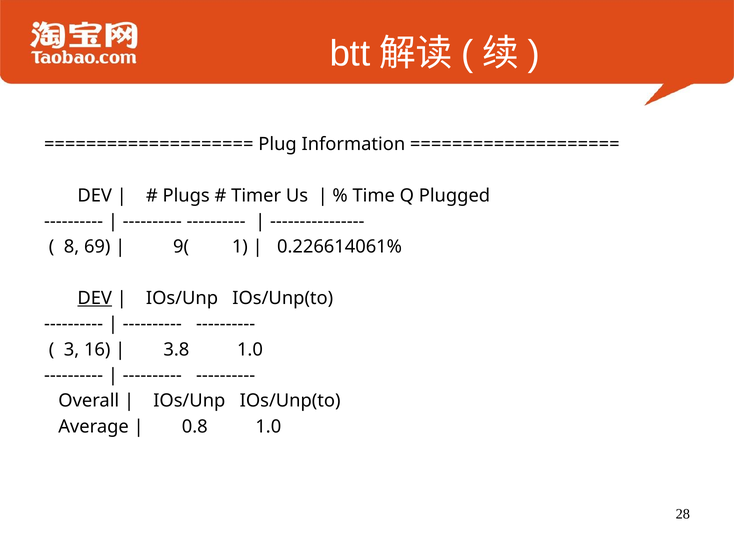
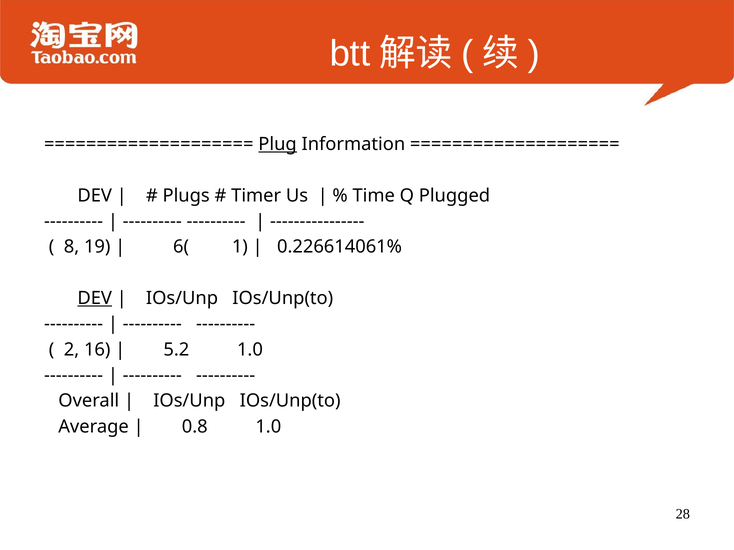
Plug underline: none -> present
69: 69 -> 19
9(: 9( -> 6(
3: 3 -> 2
3.8: 3.8 -> 5.2
